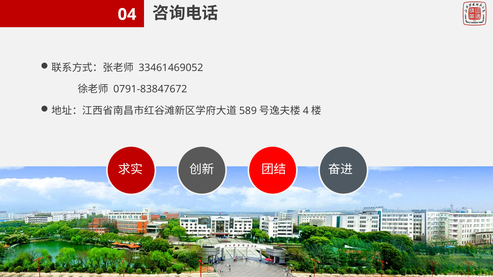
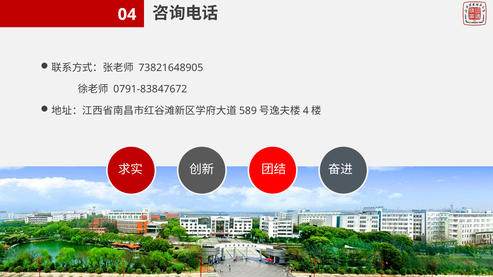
33461469052: 33461469052 -> 73821648905
